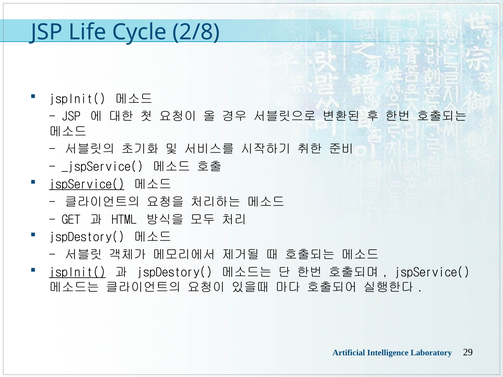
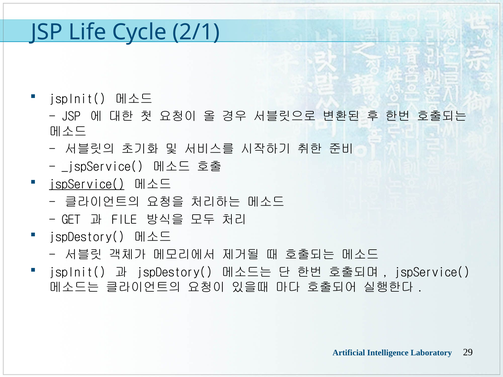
2/8: 2/8 -> 2/1
HTML: HTML -> FILE
jspInit( at (77, 273) underline: present -> none
